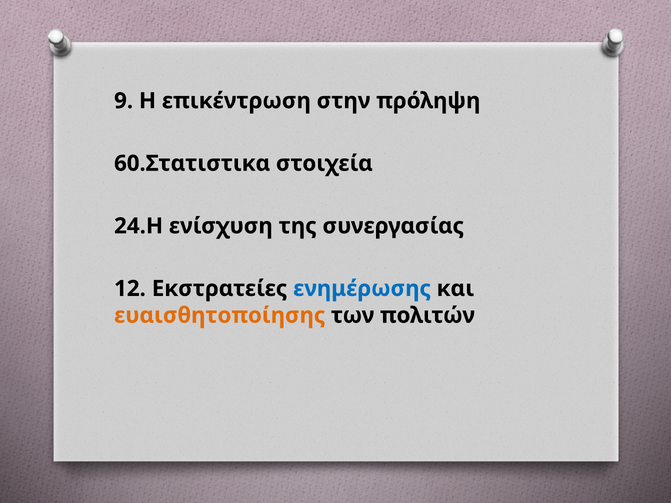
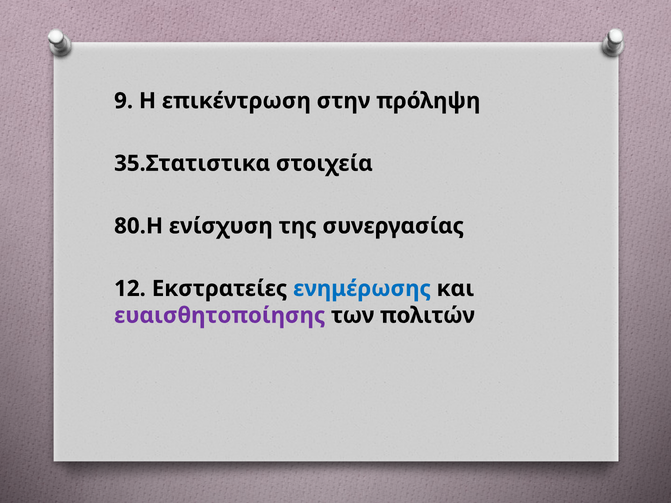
60.Στατιστικα: 60.Στατιστικα -> 35.Στατιστικα
24.Η: 24.Η -> 80.Η
ευαισθητοποίησης colour: orange -> purple
